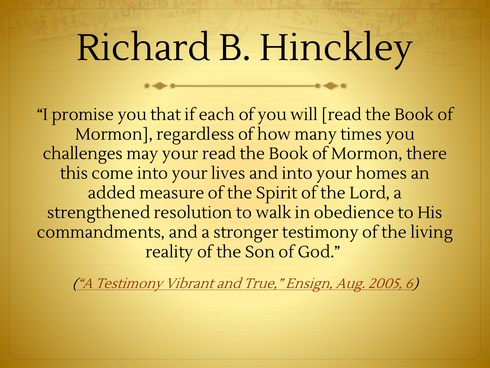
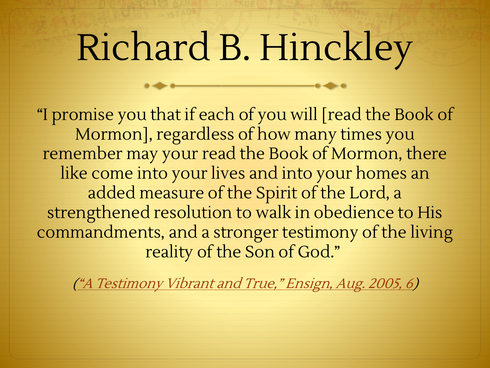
challenges: challenges -> remember
this: this -> like
